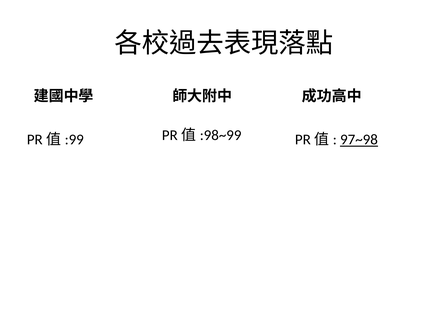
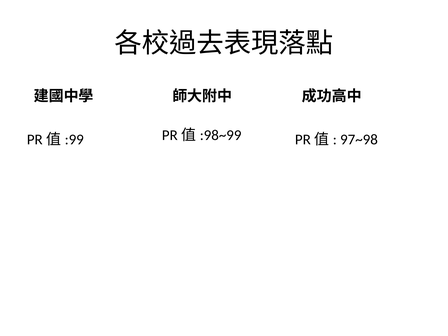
97~98 underline: present -> none
